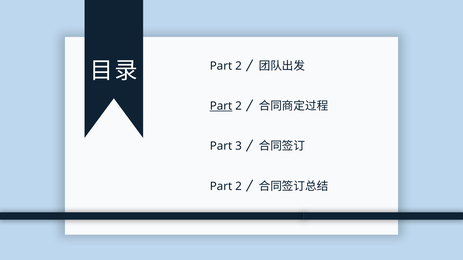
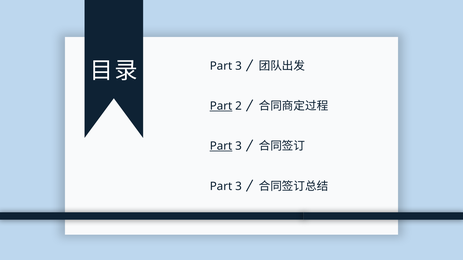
2 at (239, 66): 2 -> 3
Part at (221, 146) underline: none -> present
2 at (239, 187): 2 -> 3
